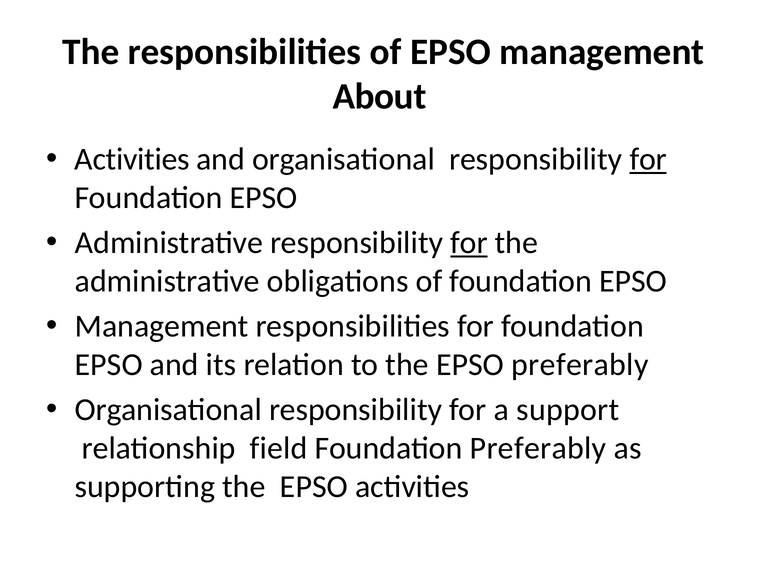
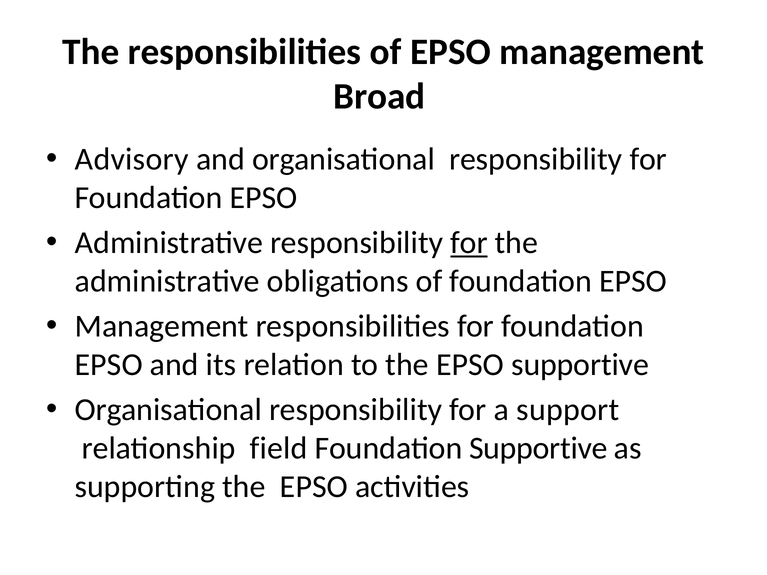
About: About -> Broad
Activities at (132, 159): Activities -> Advisory
for at (648, 159) underline: present -> none
EPSO preferably: preferably -> supportive
Foundation Preferably: Preferably -> Supportive
